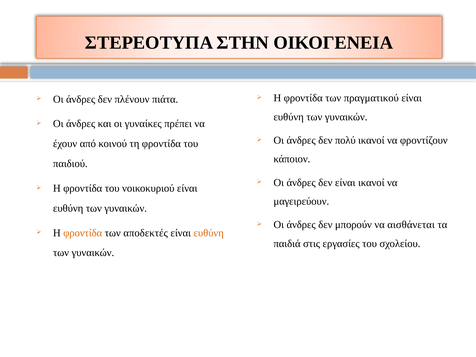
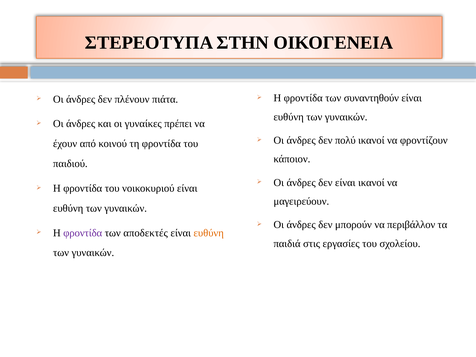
πραγματικού: πραγματικού -> συναντηθούν
αισθάνεται: αισθάνεται -> περιβάλλον
φροντίδα at (83, 233) colour: orange -> purple
